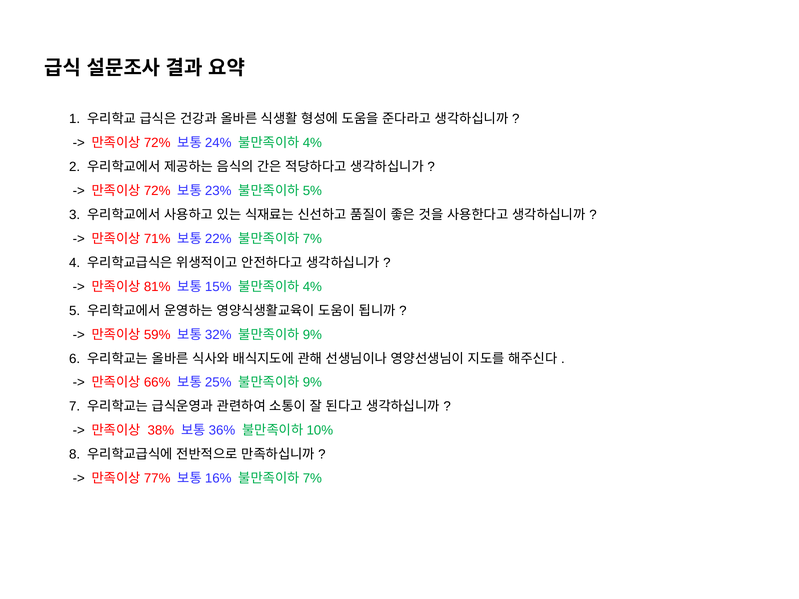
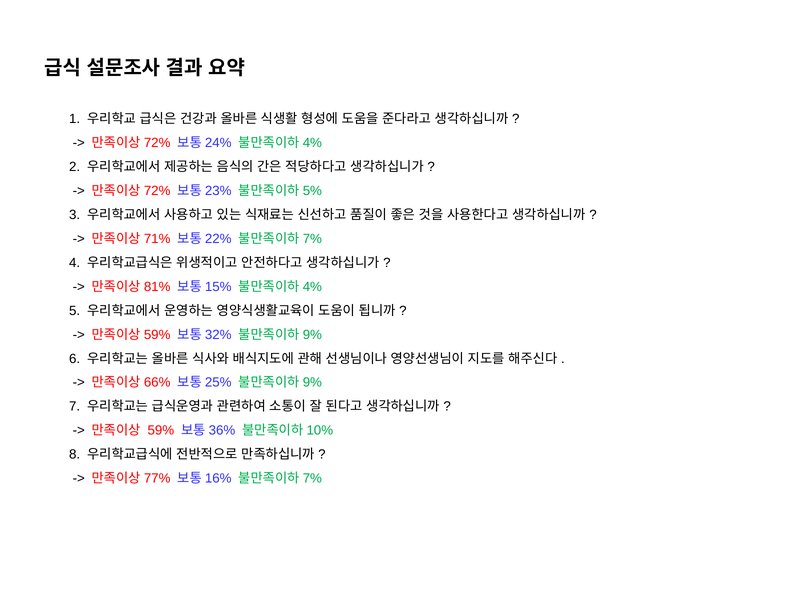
38%: 38% -> 59%
